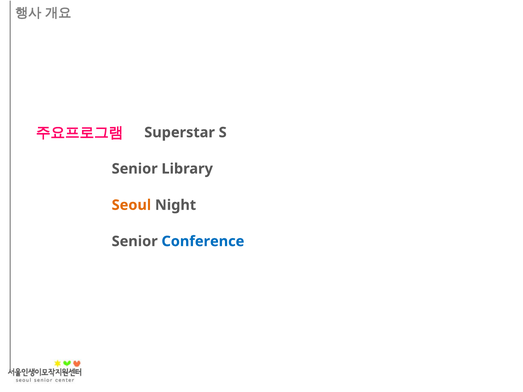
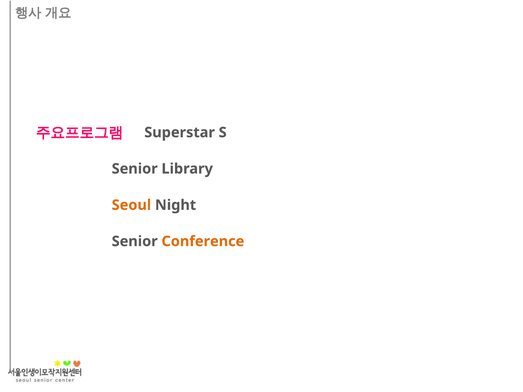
Conference colour: blue -> orange
